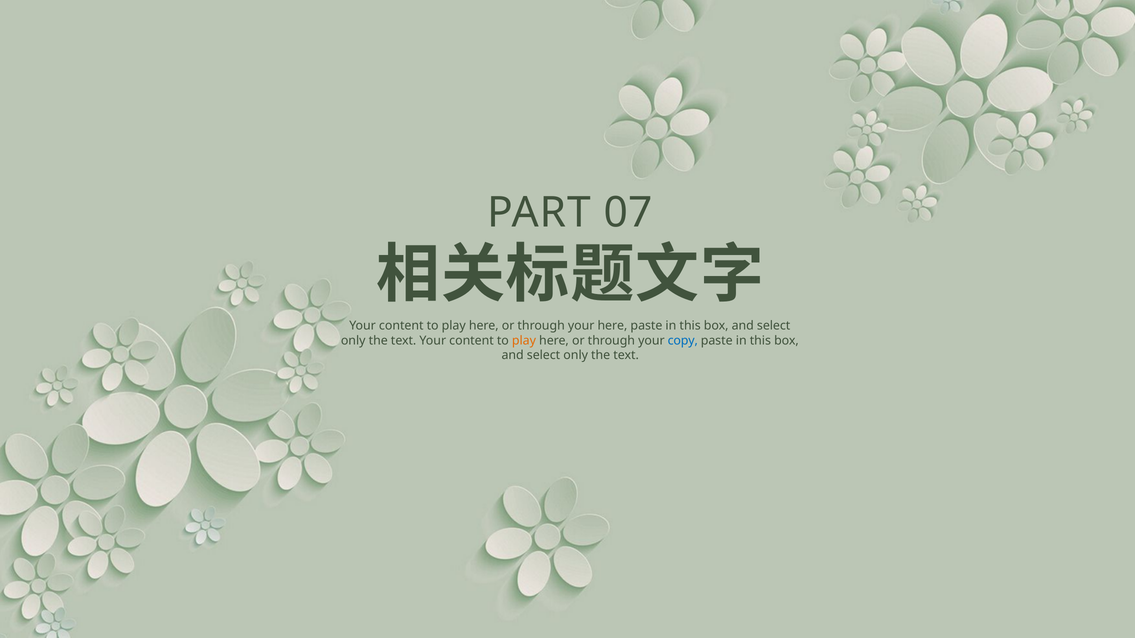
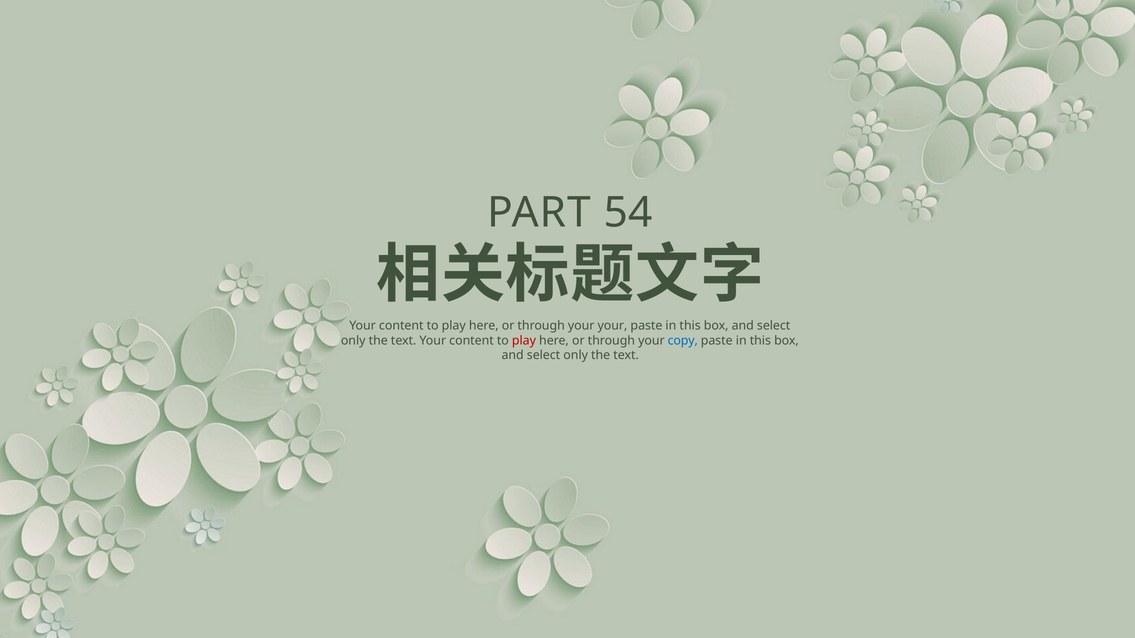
07: 07 -> 54
your here: here -> your
play at (524, 341) colour: orange -> red
